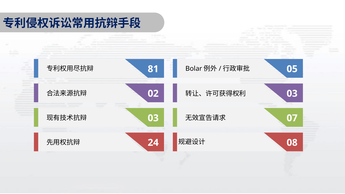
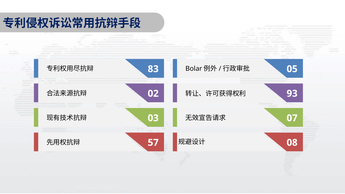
81: 81 -> 83
03 at (292, 94): 03 -> 93
24: 24 -> 57
